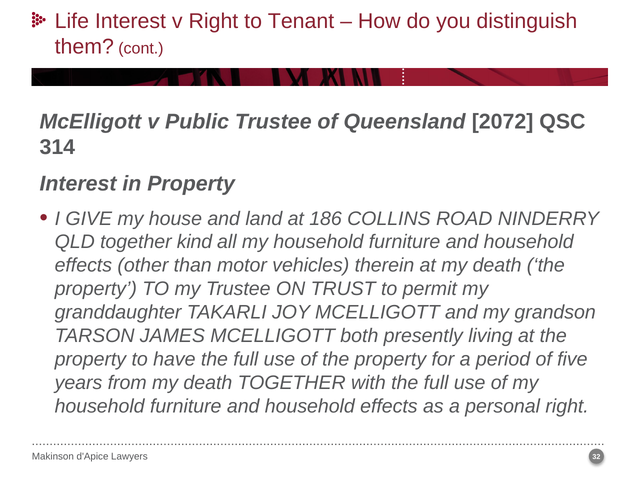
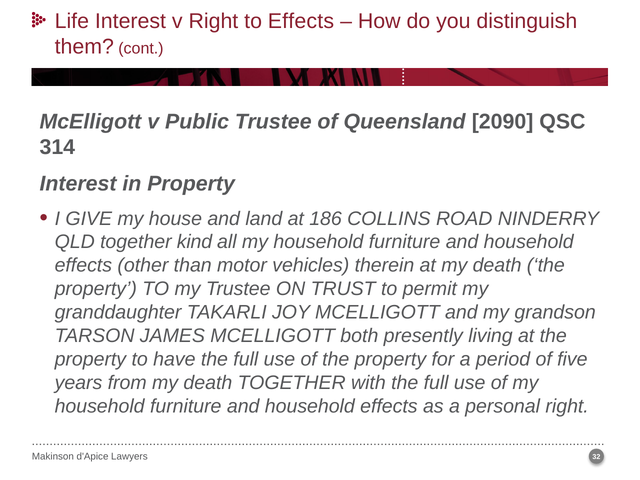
to Tenant: Tenant -> Effects
2072: 2072 -> 2090
